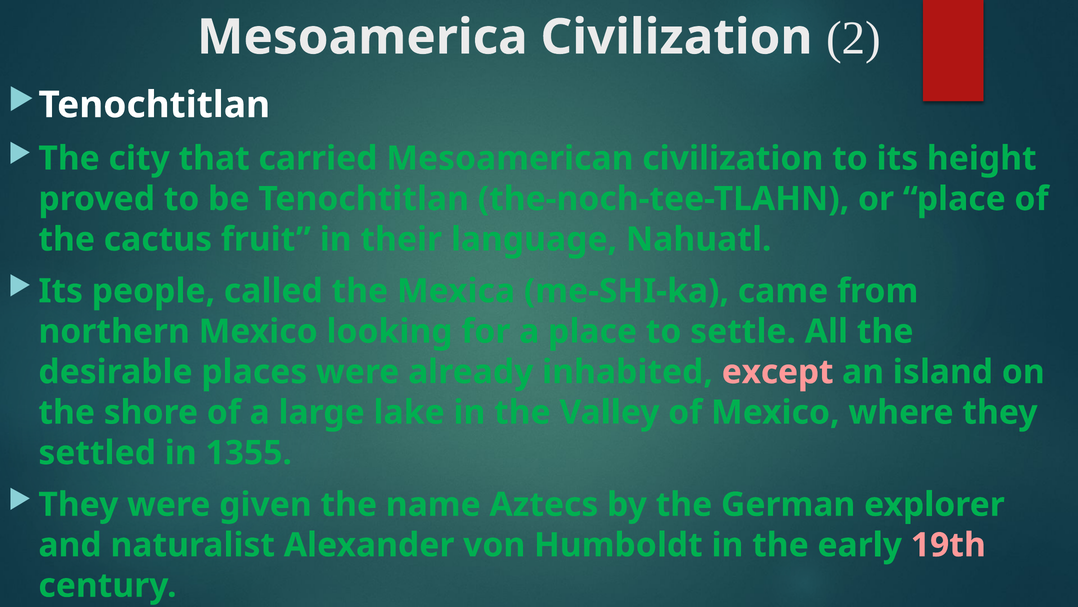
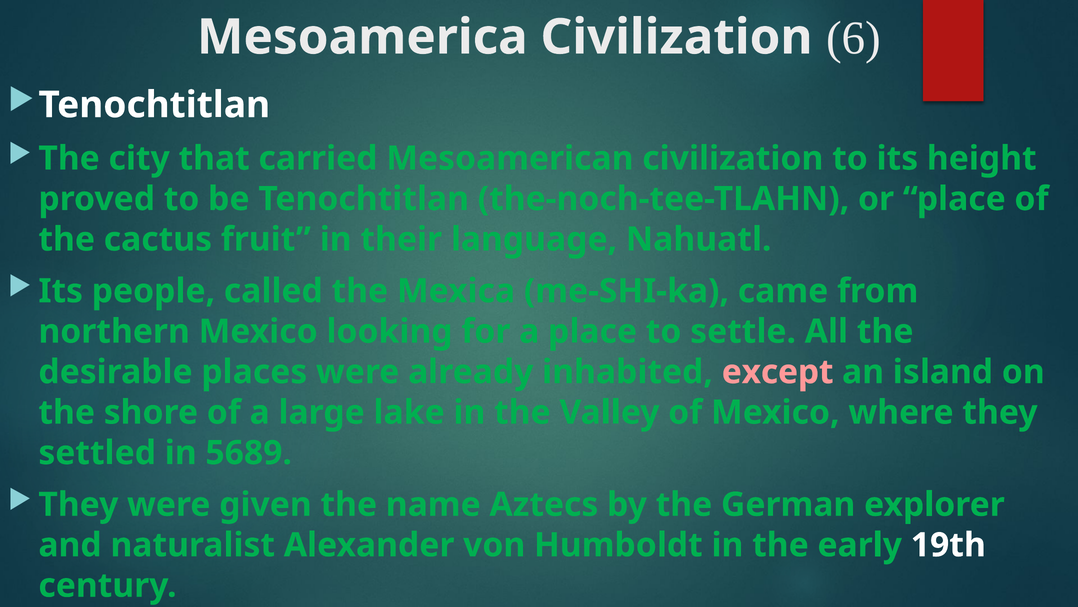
2: 2 -> 6
1355: 1355 -> 5689
19th colour: pink -> white
